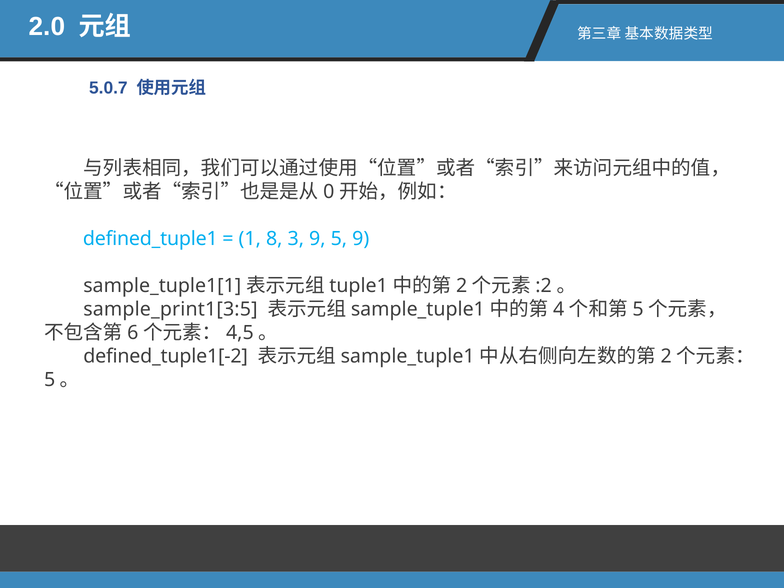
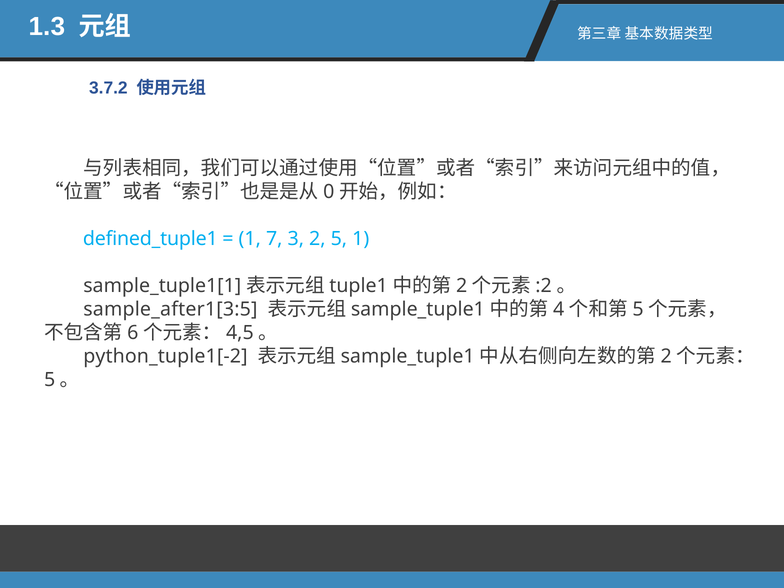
2.0: 2.0 -> 1.3
5.0.7: 5.0.7 -> 3.7.2
8: 8 -> 7
3 9: 9 -> 2
5 9: 9 -> 1
sample_print1[3:5: sample_print1[3:5 -> sample_after1[3:5
defined_tuple1[-2: defined_tuple1[-2 -> python_tuple1[-2
